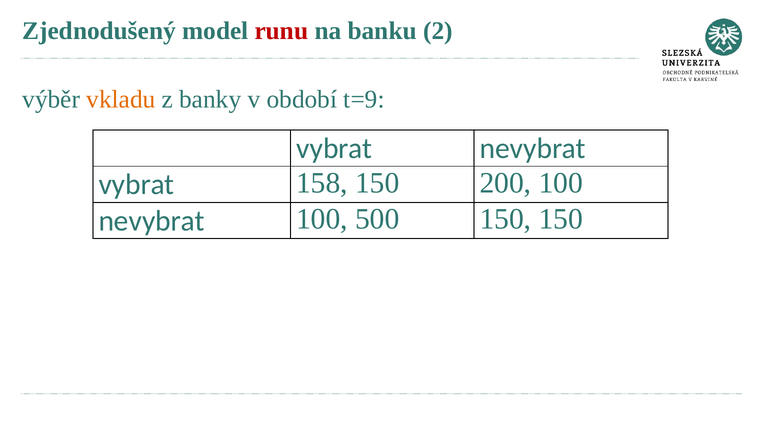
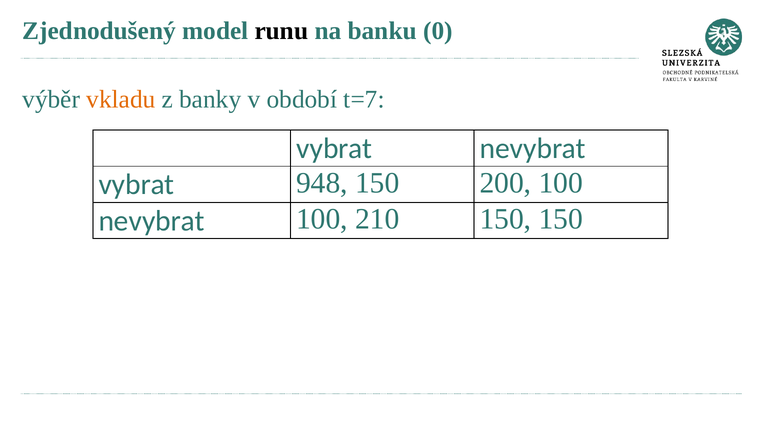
runu colour: red -> black
2: 2 -> 0
t=9: t=9 -> t=7
158: 158 -> 948
500: 500 -> 210
